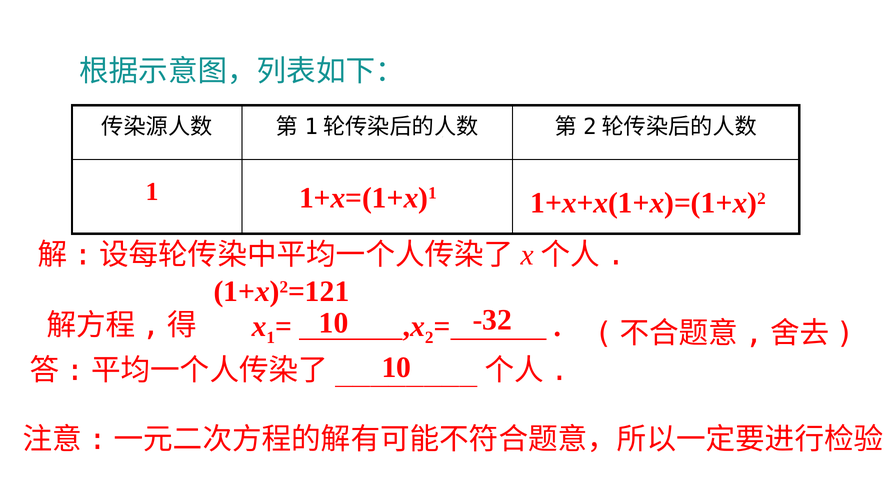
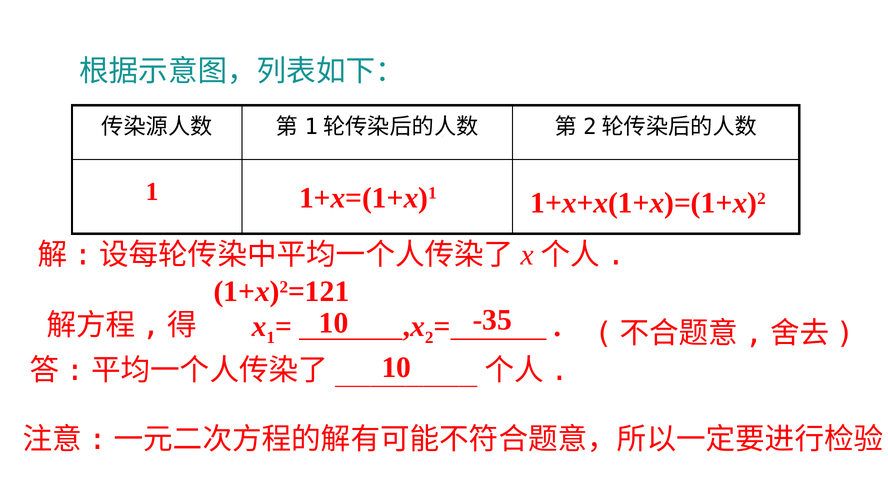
-32: -32 -> -35
